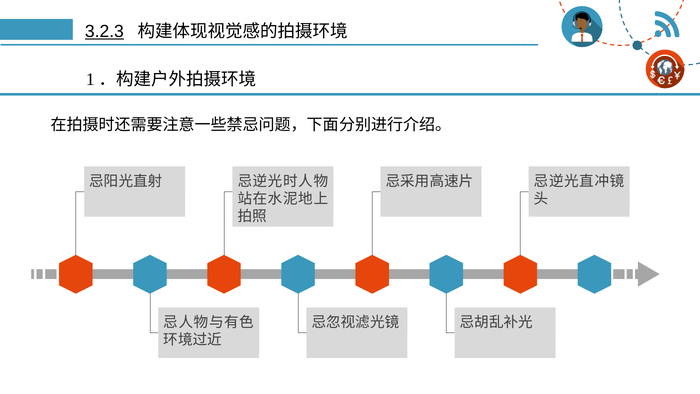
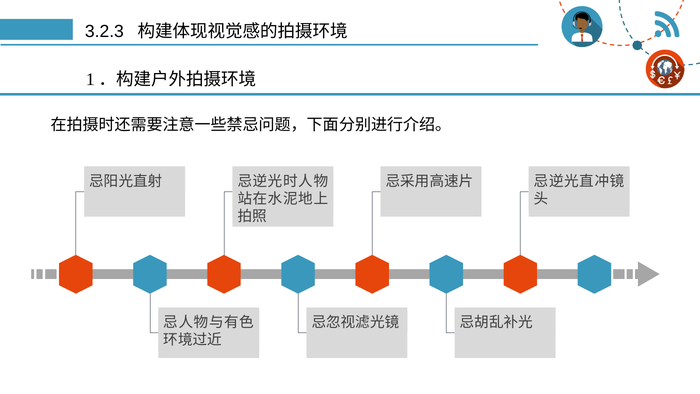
3.2.3 underline: present -> none
